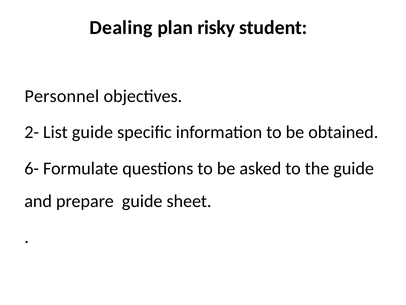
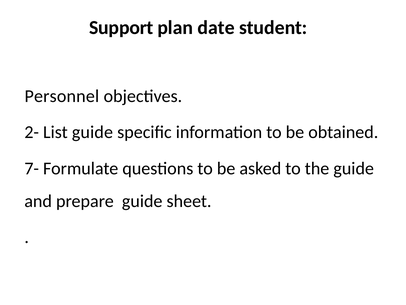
Dealing: Dealing -> Support
risky: risky -> date
6-: 6- -> 7-
